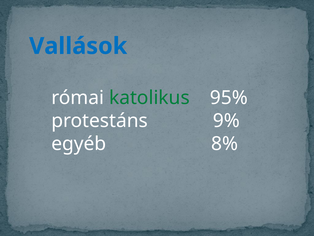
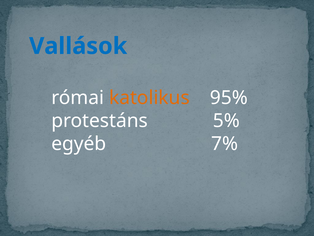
katolikus colour: green -> orange
9%: 9% -> 5%
8%: 8% -> 7%
